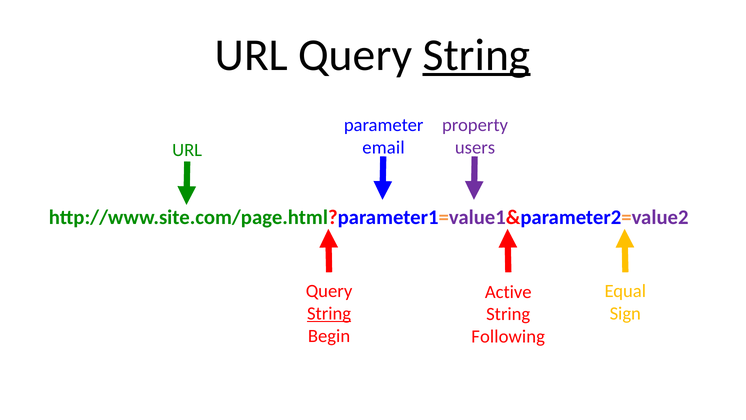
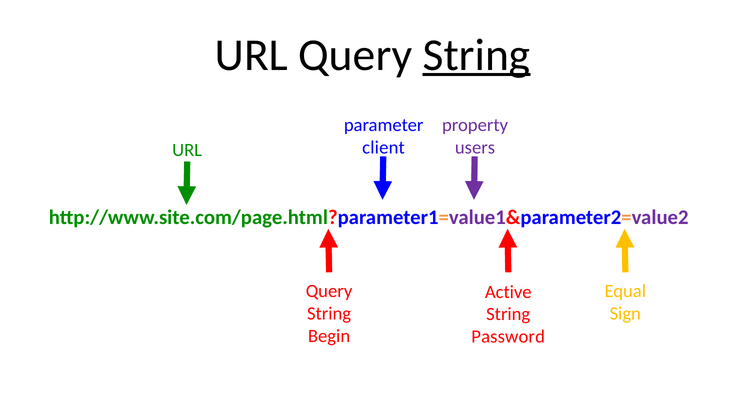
email: email -> client
String at (329, 313) underline: present -> none
Following: Following -> Password
